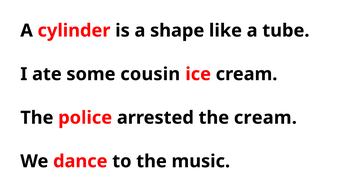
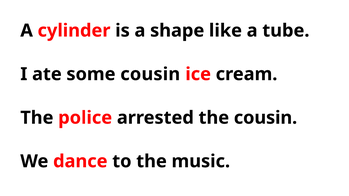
the cream: cream -> cousin
